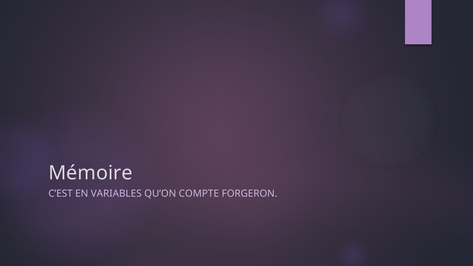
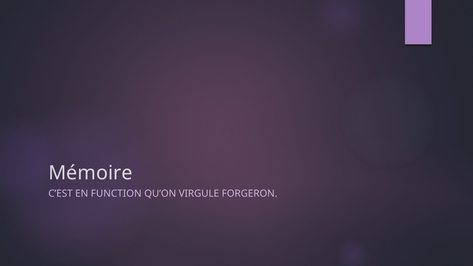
VARIABLES: VARIABLES -> FUNCTION
COMPTE: COMPTE -> VIRGULE
